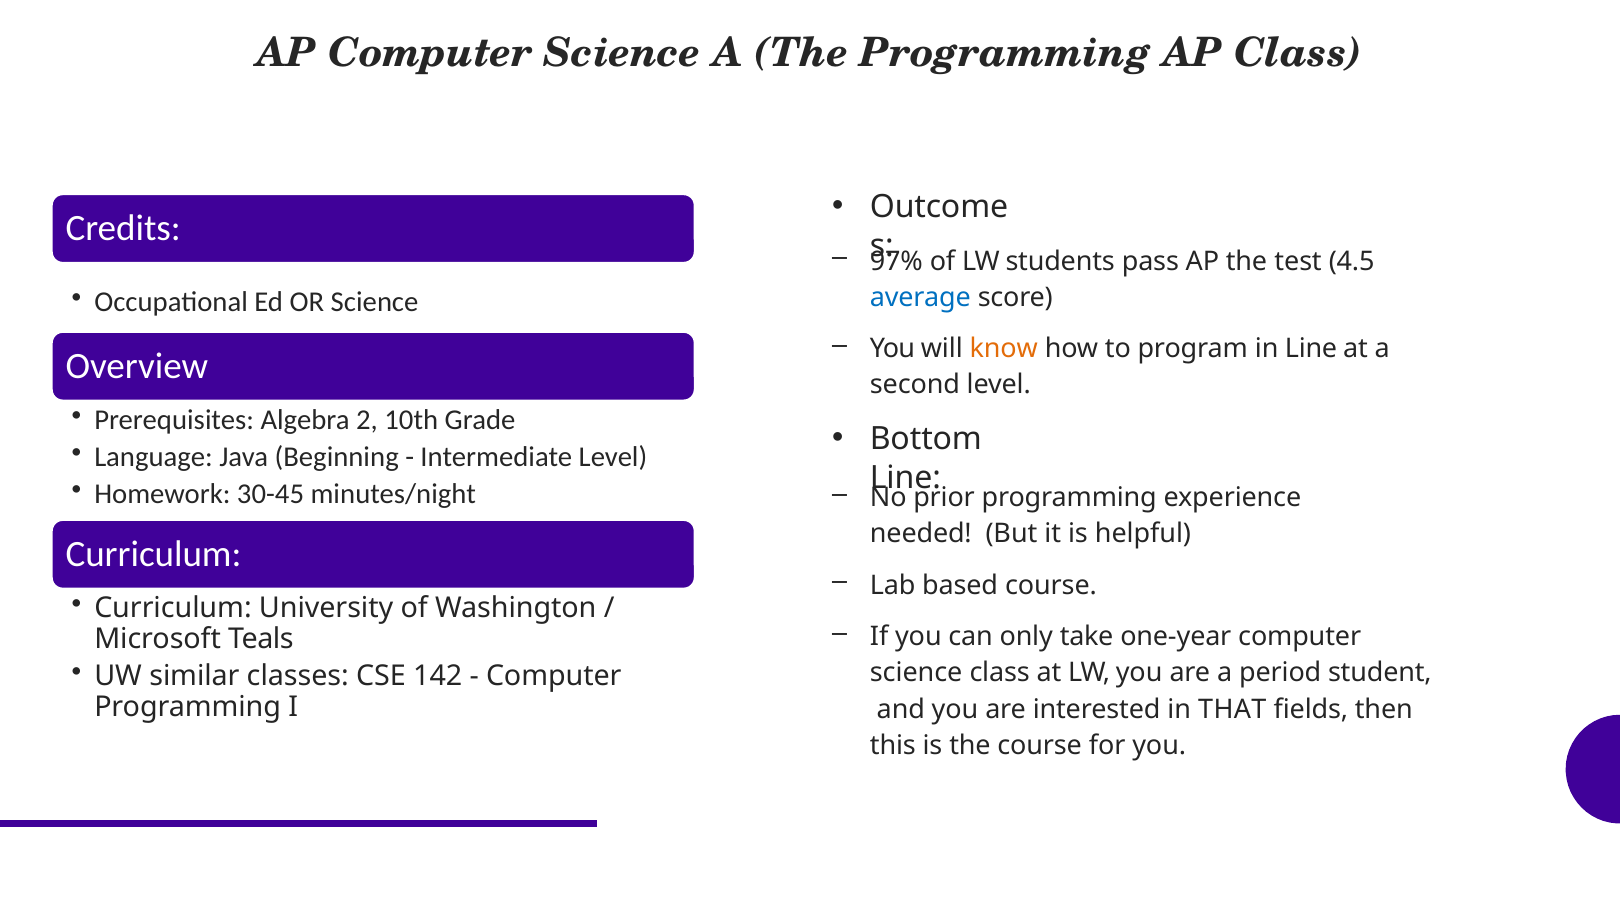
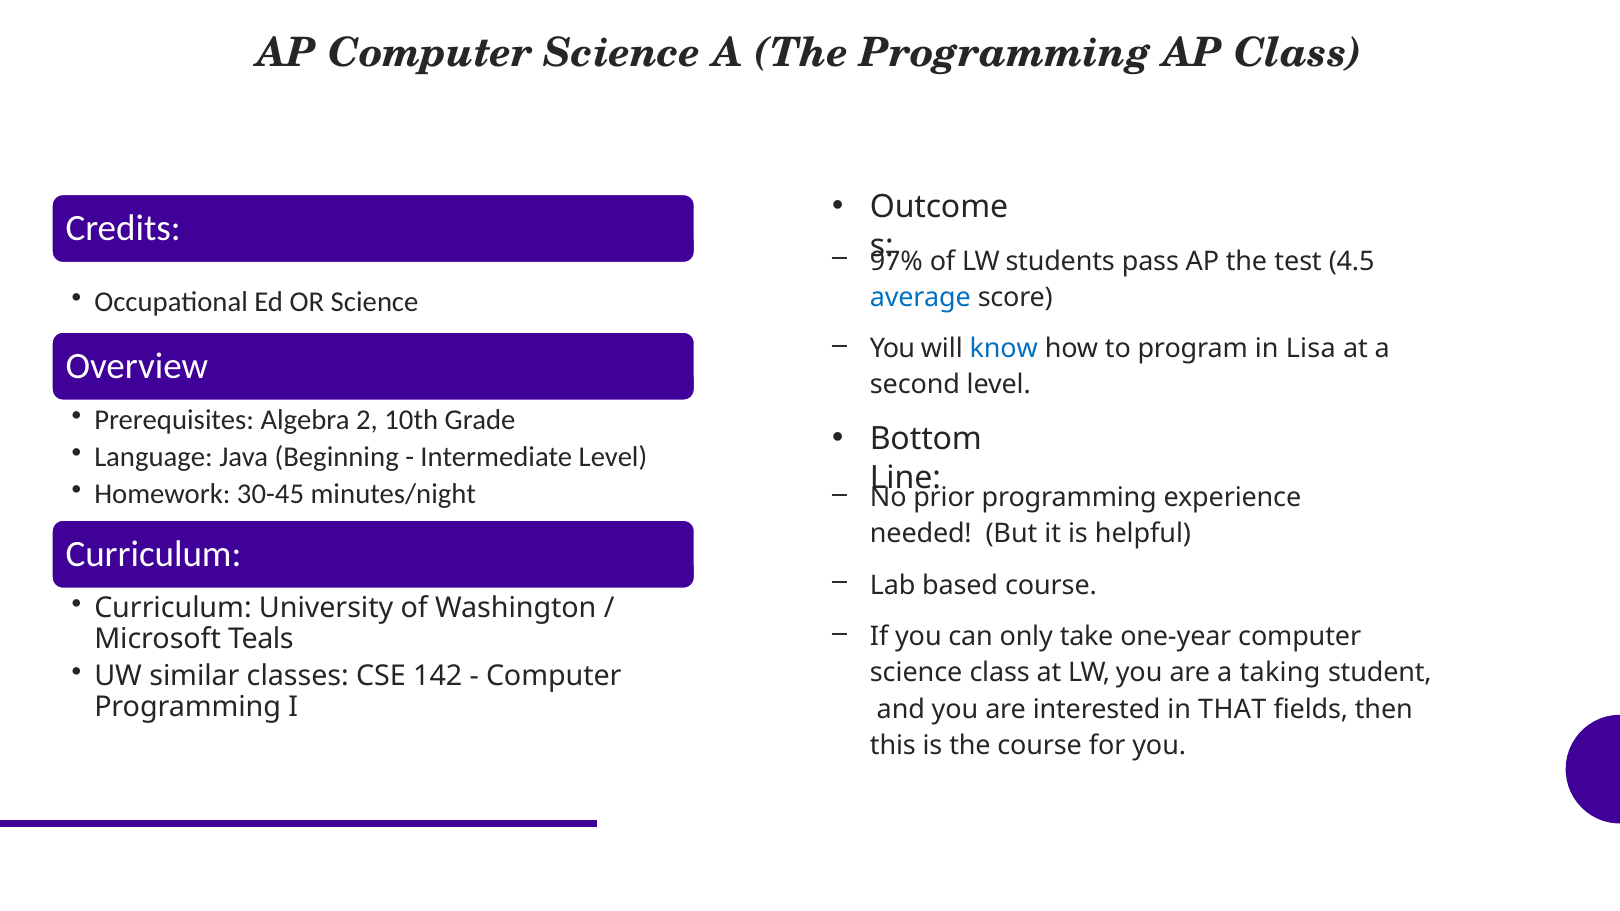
know colour: orange -> blue
in Line: Line -> Lisa
period: period -> taking
